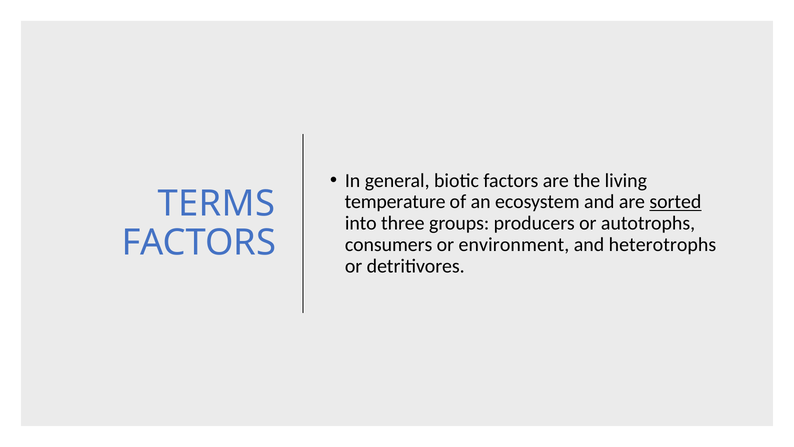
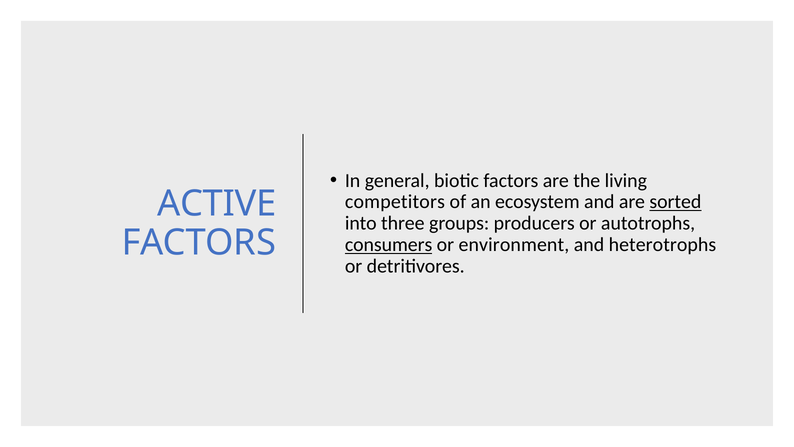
TERMS: TERMS -> ACTIVE
temperature: temperature -> competitors
consumers underline: none -> present
